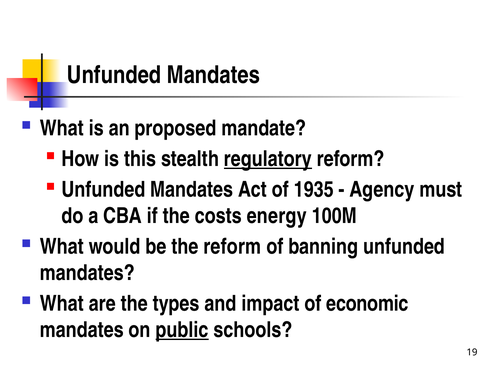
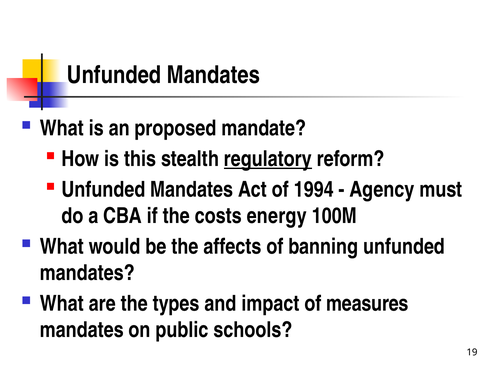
1935: 1935 -> 1994
the reform: reform -> affects
economic: economic -> measures
public underline: present -> none
